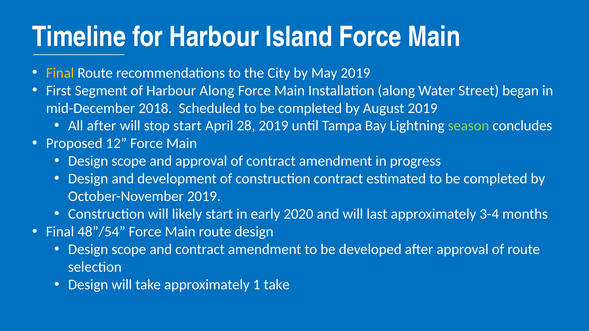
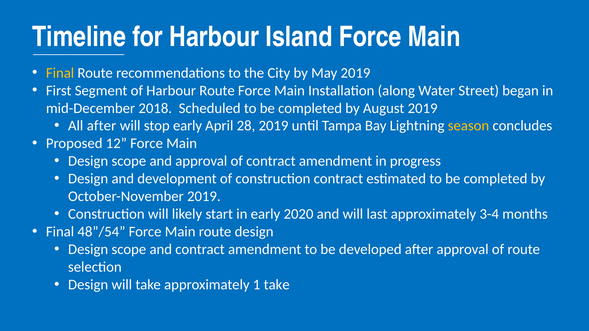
Harbour Along: Along -> Route
stop start: start -> early
season colour: light green -> yellow
